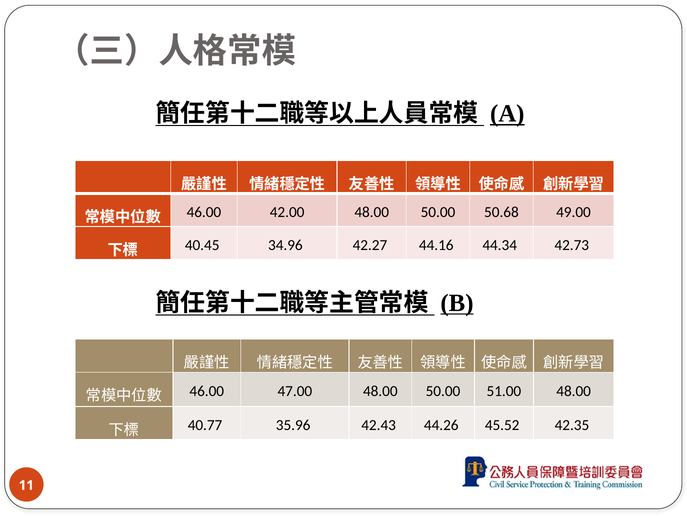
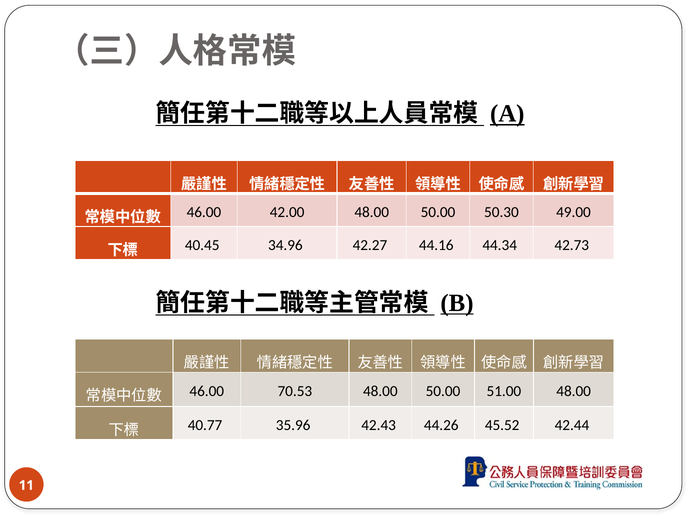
50.68: 50.68 -> 50.30
47.00: 47.00 -> 70.53
42.35: 42.35 -> 42.44
